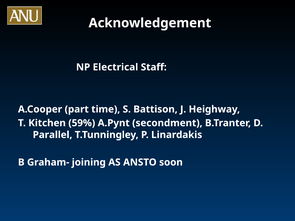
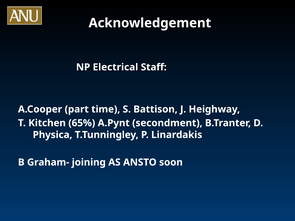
59%: 59% -> 65%
Parallel: Parallel -> Physica
